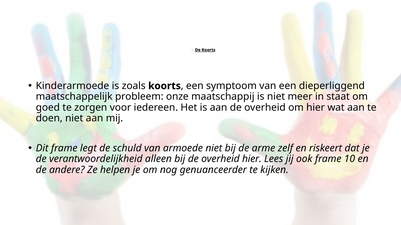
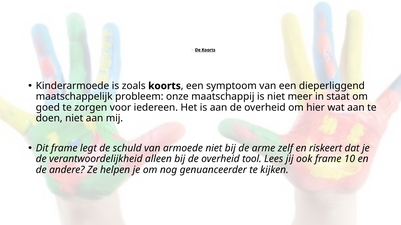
overheid hier: hier -> tool
